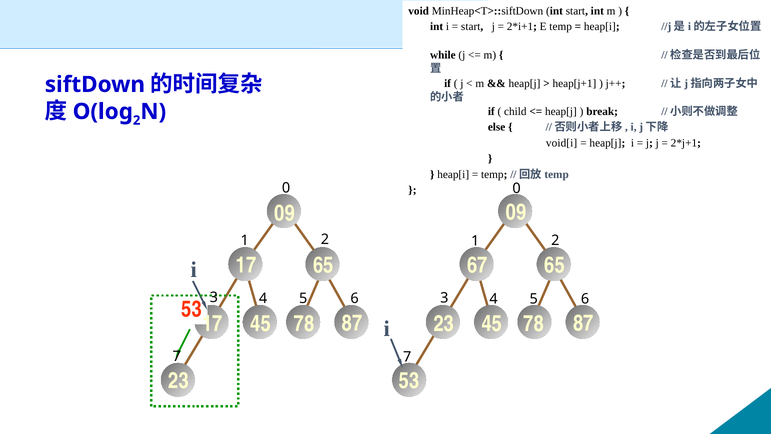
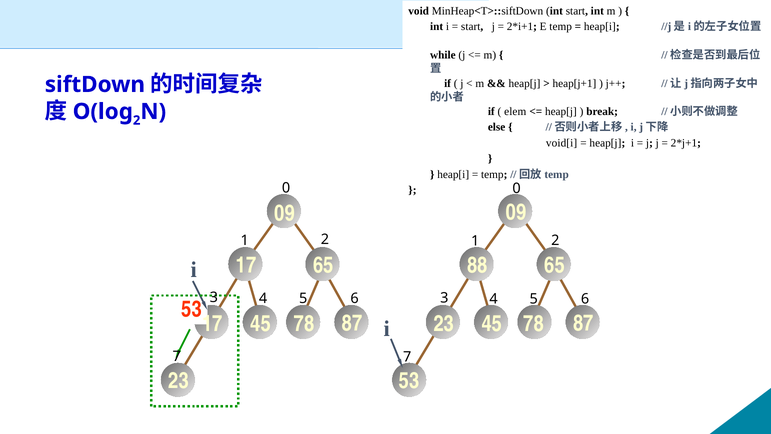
child: child -> elem
67: 67 -> 88
